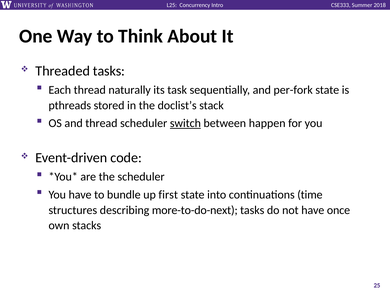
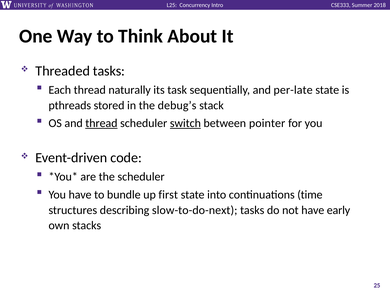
per-fork: per-fork -> per-late
doclist’s: doclist’s -> debug’s
thread at (101, 123) underline: none -> present
happen: happen -> pointer
more-to-do-next: more-to-do-next -> slow-to-do-next
once: once -> early
